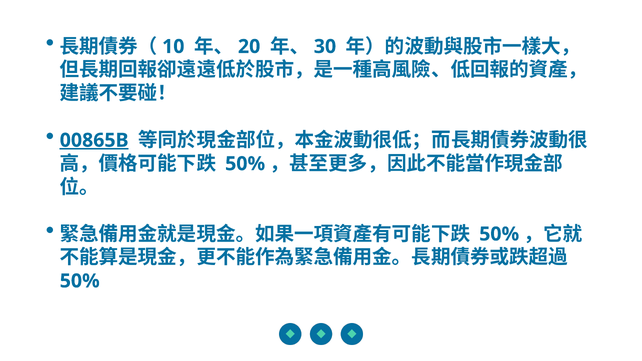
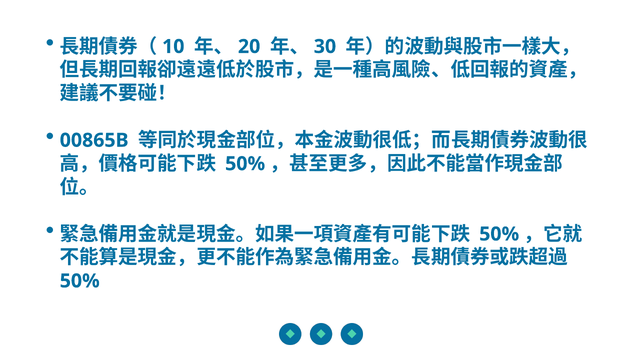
00865B underline: present -> none
